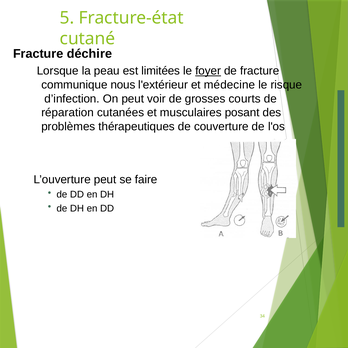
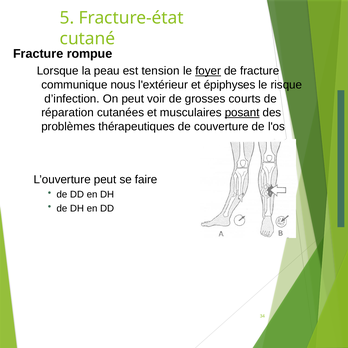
déchire: déchire -> rompue
limitées: limitées -> tension
médecine: médecine -> épiphyses
posant underline: none -> present
